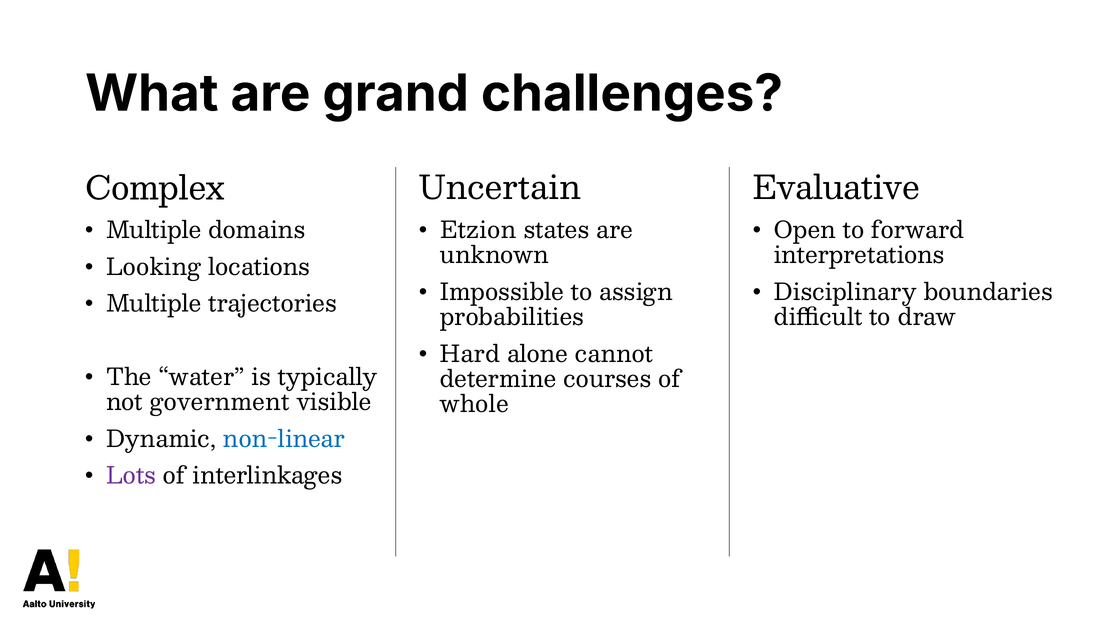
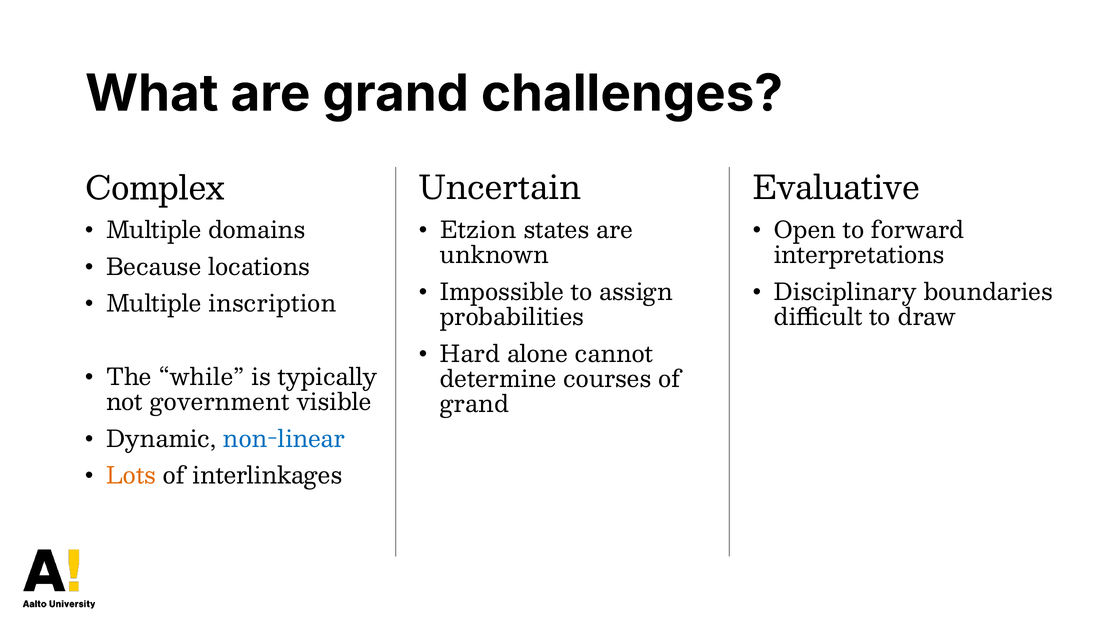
Looking: Looking -> Because
trajectories: trajectories -> inscription
water: water -> while
whole at (474, 405): whole -> grand
Lots colour: purple -> orange
